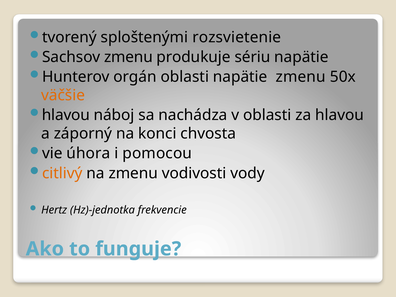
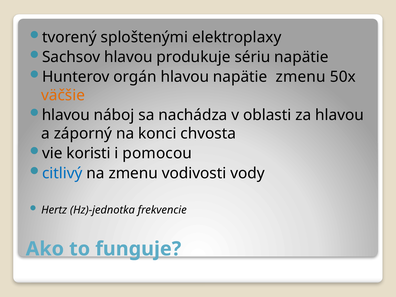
rozsvietenie: rozsvietenie -> elektroplaxy
Sachsov zmenu: zmenu -> hlavou
orgán oblasti: oblasti -> hlavou
úhora: úhora -> koristi
citlivý colour: orange -> blue
